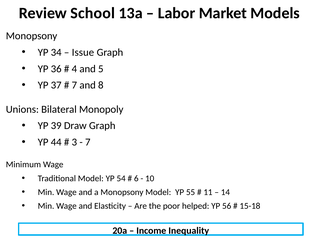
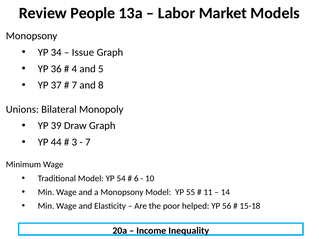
School: School -> People
